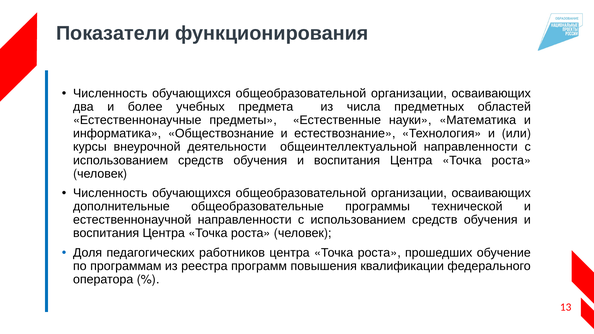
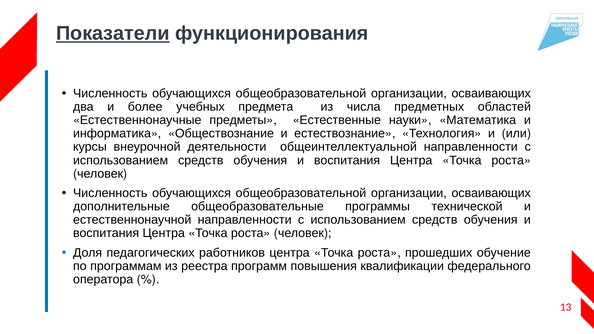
Показатели underline: none -> present
